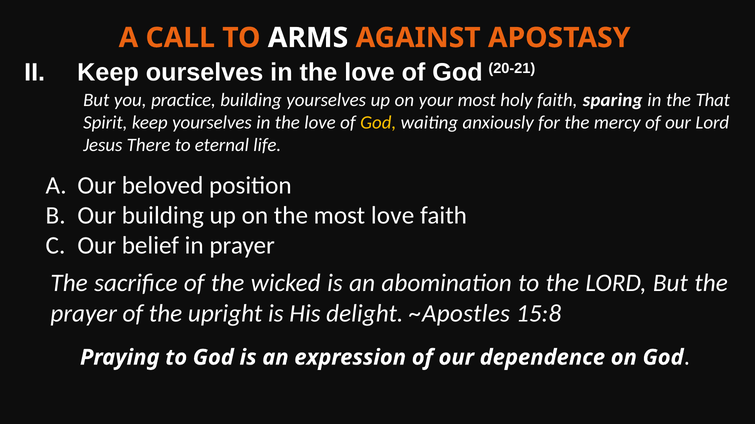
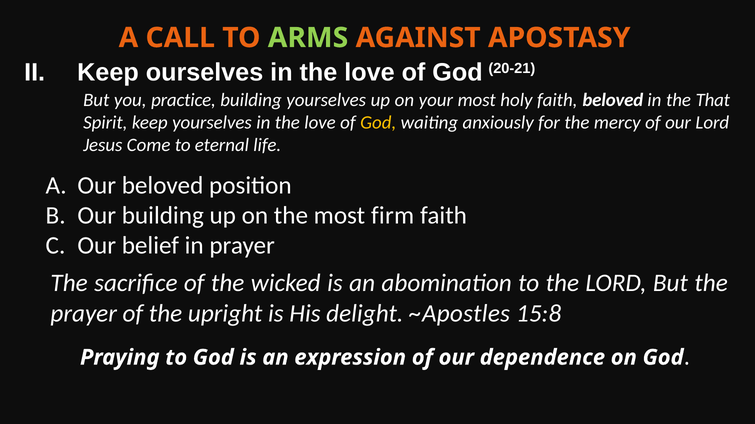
ARMS colour: white -> light green
faith sparing: sparing -> beloved
There: There -> Come
most love: love -> firm
